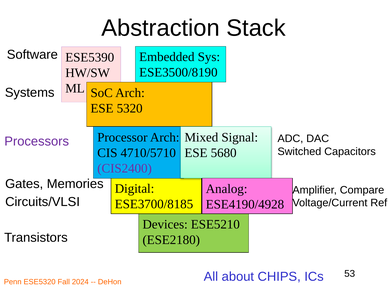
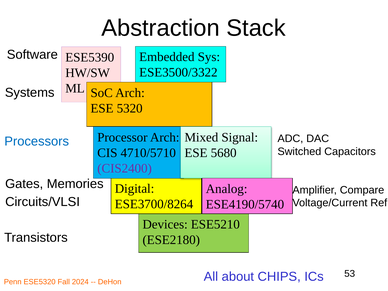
ESE3500/8190: ESE3500/8190 -> ESE3500/3322
Processors colour: purple -> blue
ESE3700/8185: ESE3700/8185 -> ESE3700/8264
ESE4190/4928: ESE4190/4928 -> ESE4190/5740
